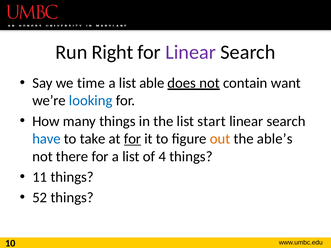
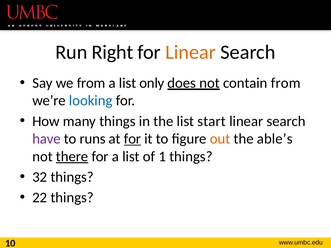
Linear at (191, 52) colour: purple -> orange
we time: time -> from
able: able -> only
contain want: want -> from
have colour: blue -> purple
take: take -> runs
there underline: none -> present
4: 4 -> 1
11: 11 -> 32
52: 52 -> 22
